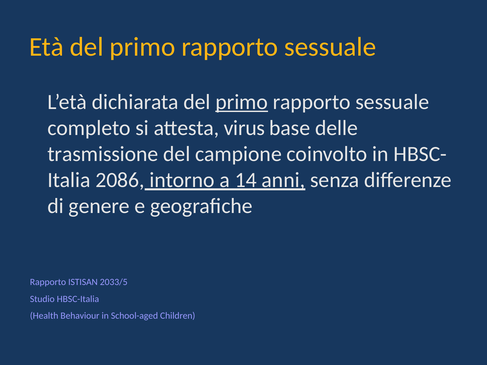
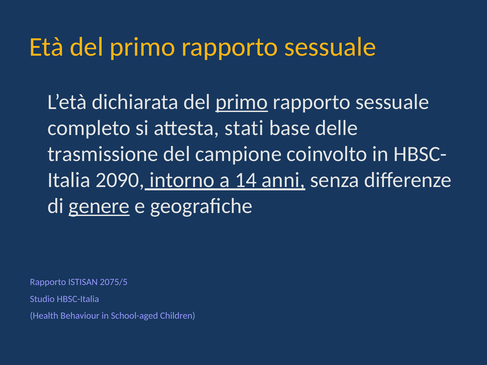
virus: virus -> stati
2086: 2086 -> 2090
genere underline: none -> present
2033/5: 2033/5 -> 2075/5
